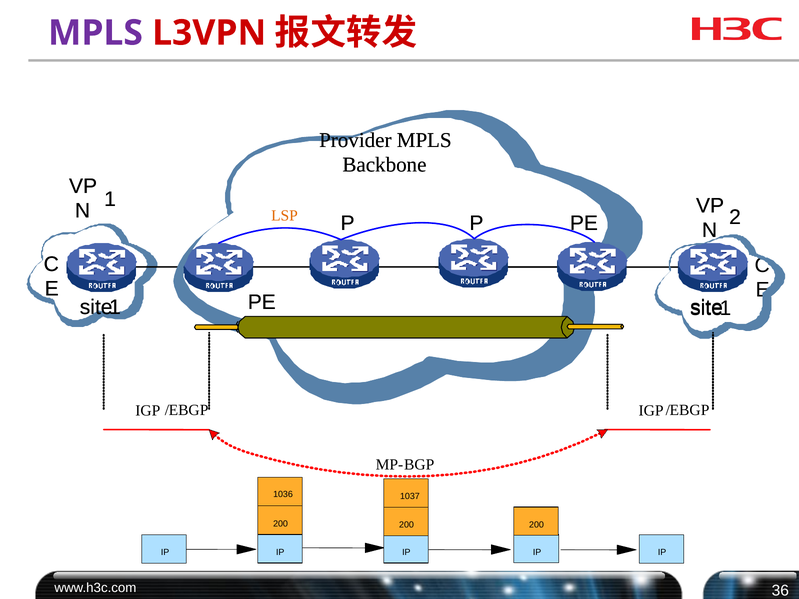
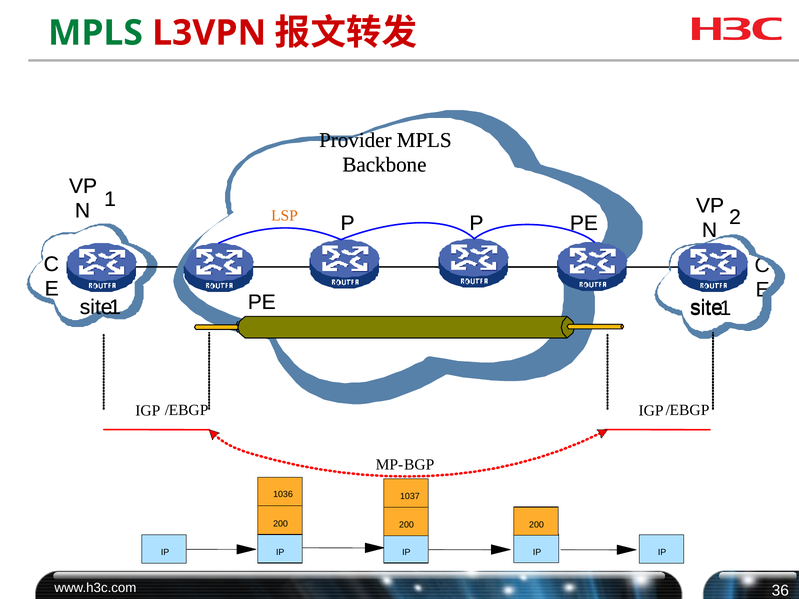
MPLS at (95, 33) colour: purple -> green
